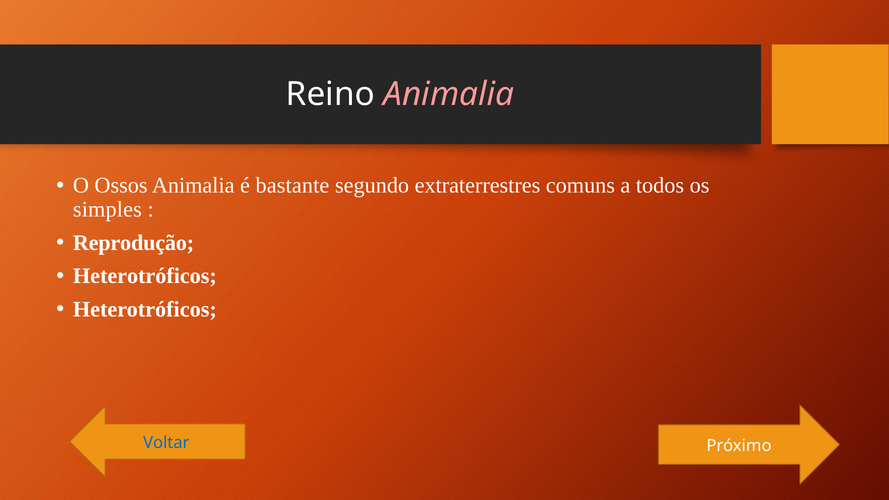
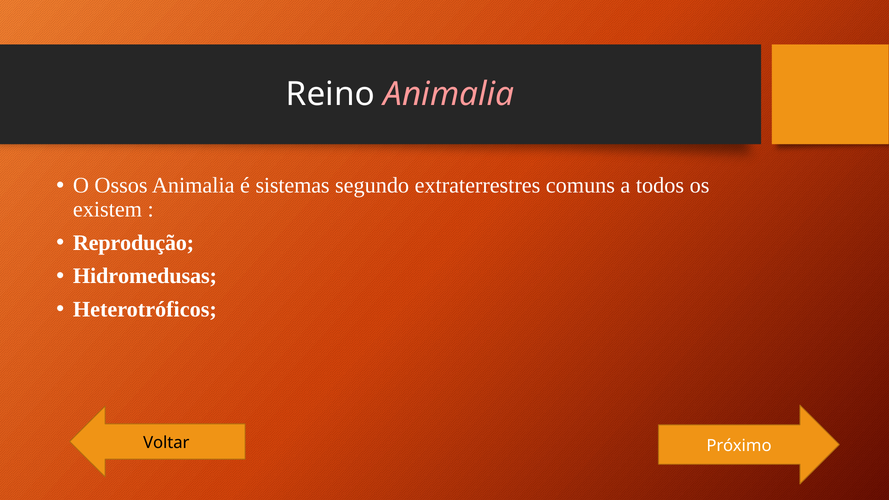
bastante: bastante -> sistemas
simples: simples -> existem
Heterotróficos at (145, 276): Heterotróficos -> Hidromedusas
Voltar colour: blue -> black
